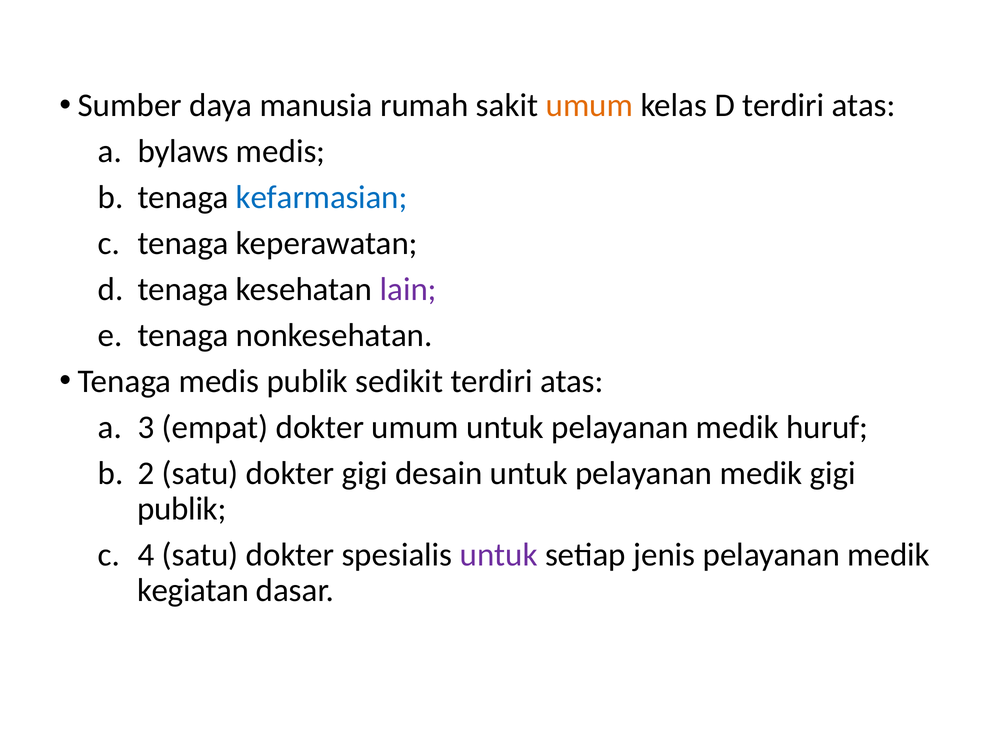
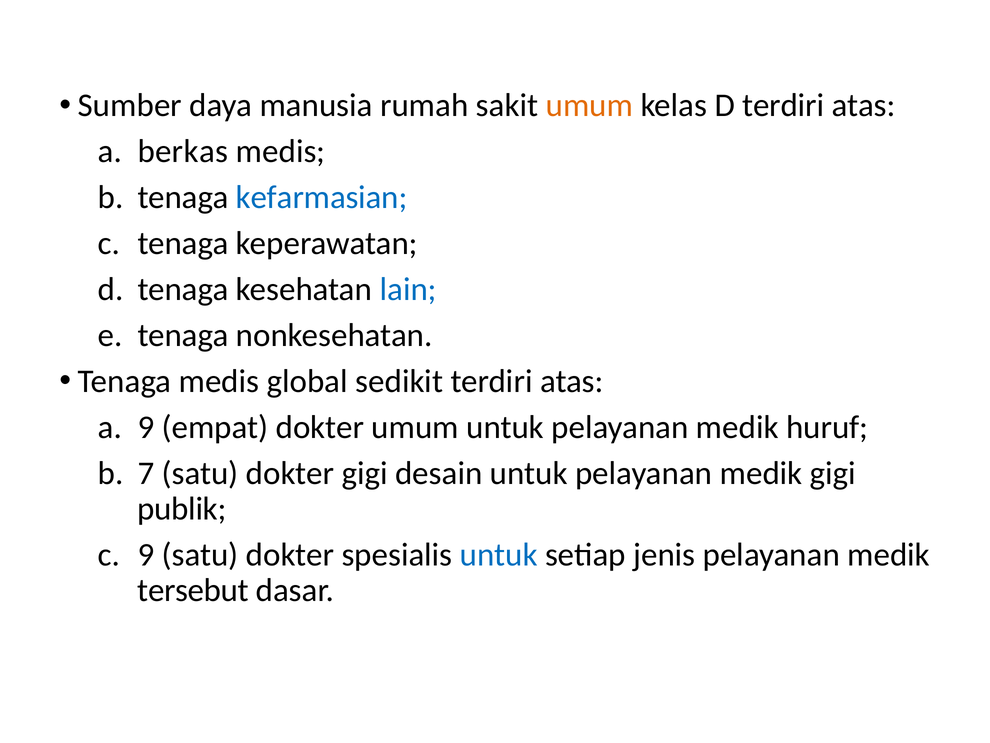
bylaws: bylaws -> berkas
lain colour: purple -> blue
medis publik: publik -> global
3 at (146, 427): 3 -> 9
2: 2 -> 7
4 at (146, 555): 4 -> 9
untuk at (499, 555) colour: purple -> blue
kegiatan: kegiatan -> tersebut
